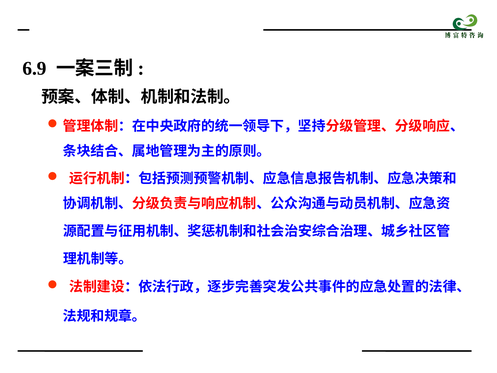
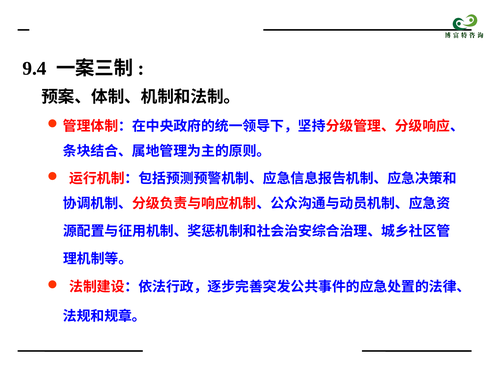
6.9: 6.9 -> 9.4
